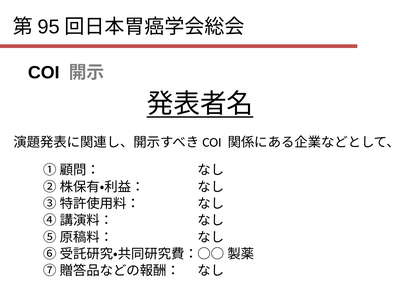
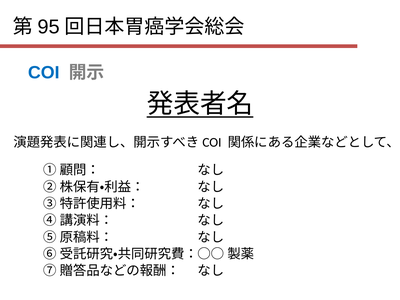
COI colour: black -> blue
